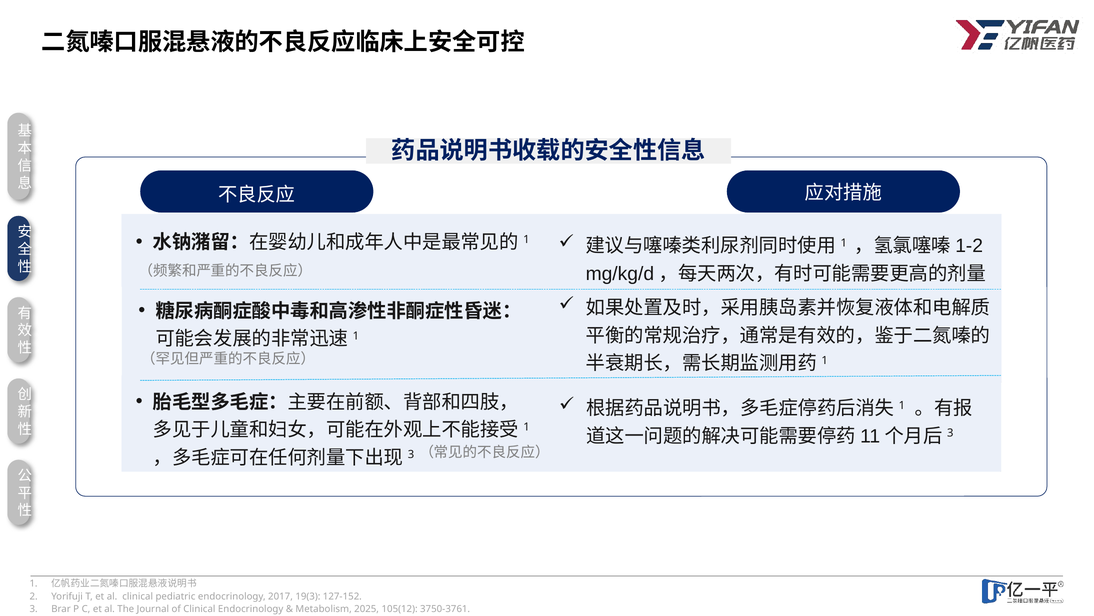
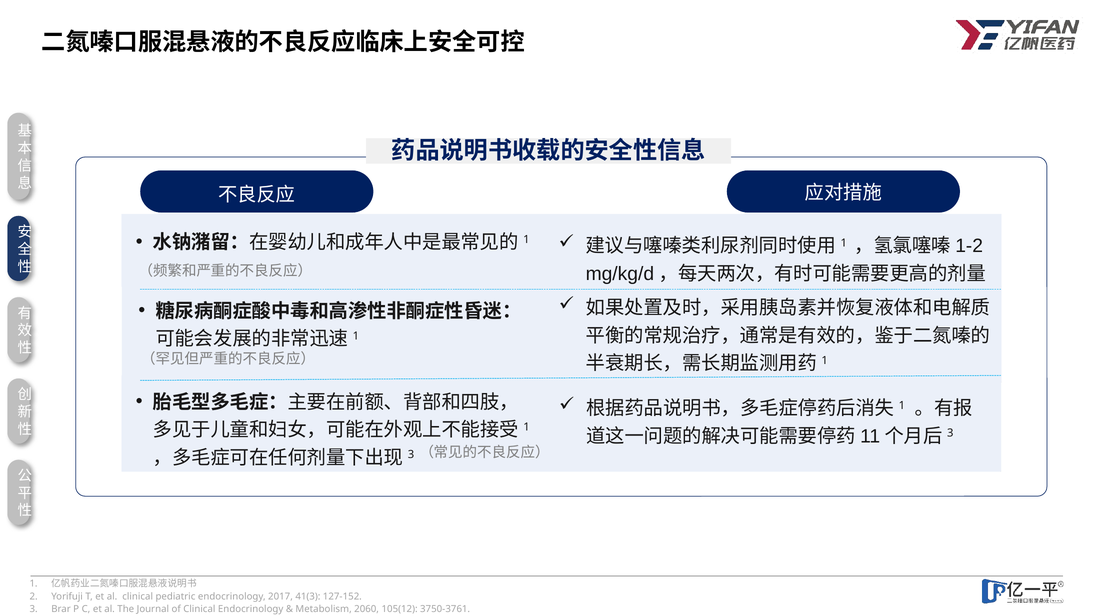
19(3: 19(3 -> 41(3
2025: 2025 -> 2060
